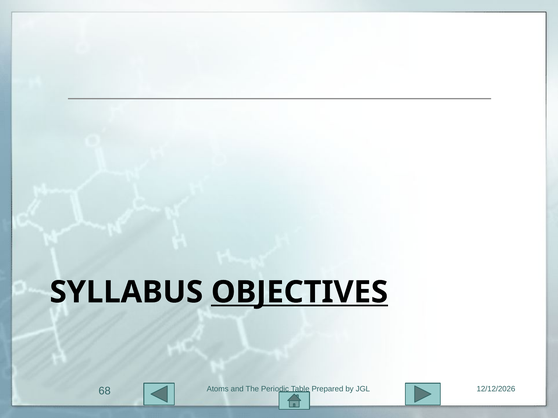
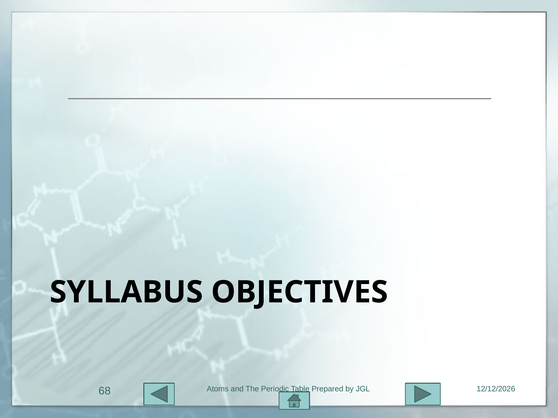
OBJECTIVES underline: present -> none
